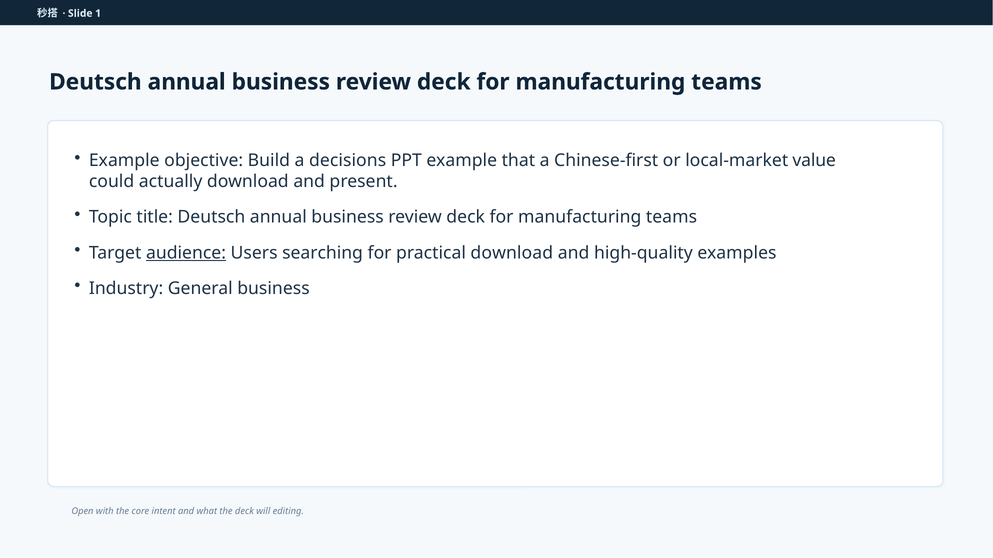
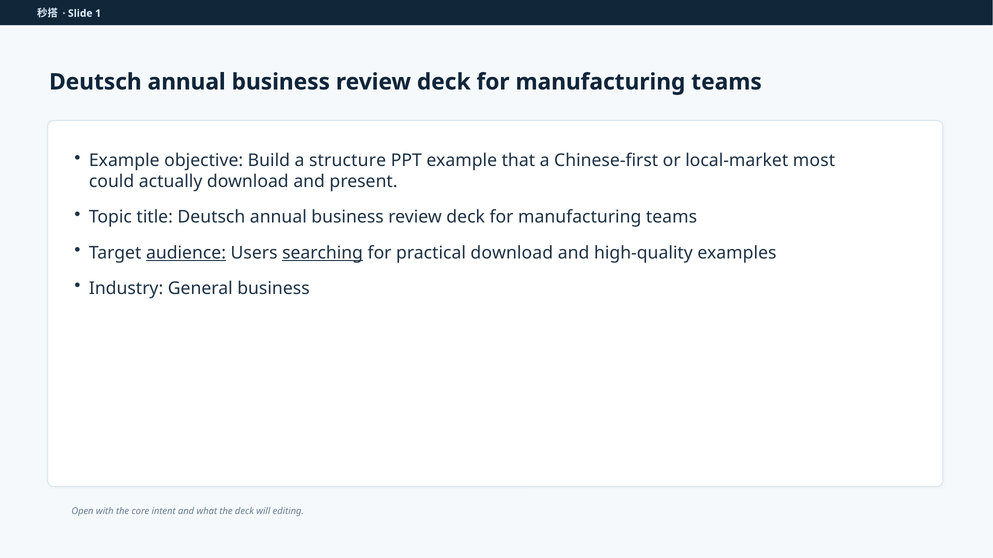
decisions: decisions -> structure
value: value -> most
searching underline: none -> present
